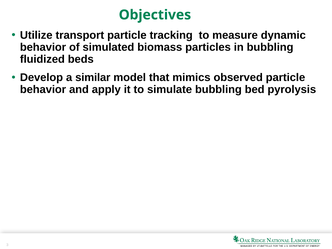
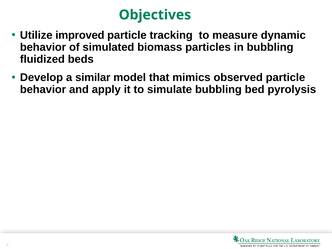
transport: transport -> improved
